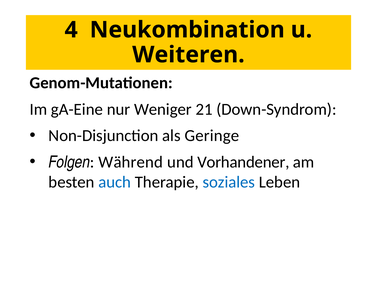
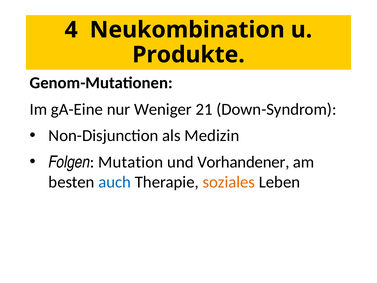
Weiteren: Weiteren -> Produkte
Geringe: Geringe -> Medizin
Während: Während -> Mutation
soziales colour: blue -> orange
